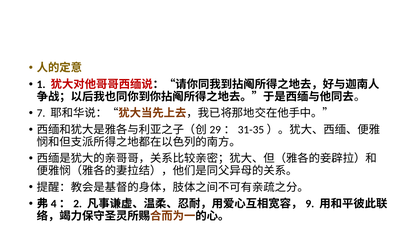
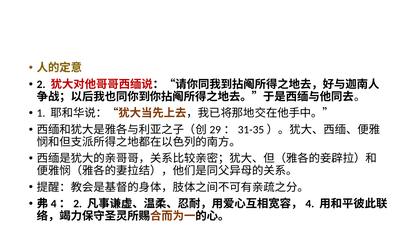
1: 1 -> 2
7: 7 -> 1
9: 9 -> 4
